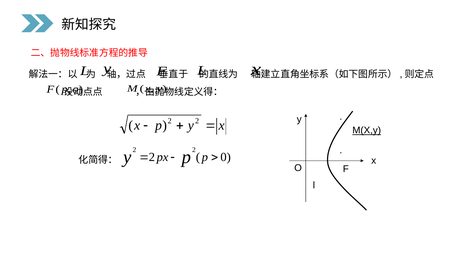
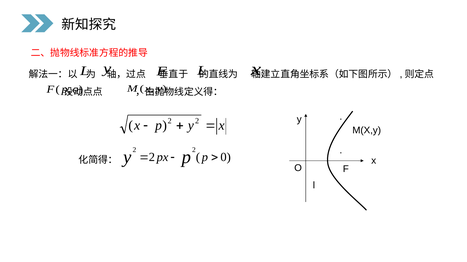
M(X,y underline: present -> none
